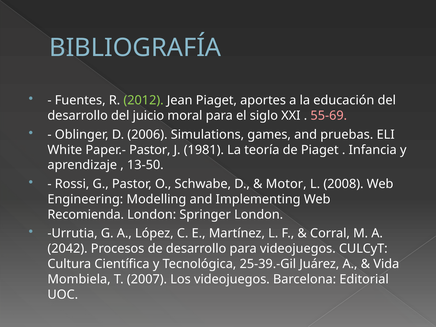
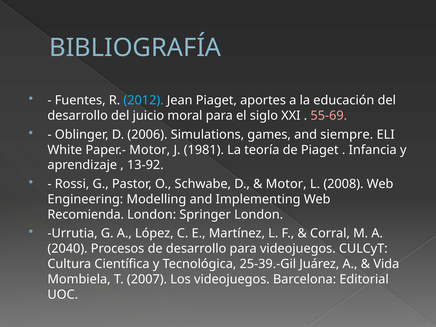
2012 colour: light green -> light blue
pruebas: pruebas -> siempre
Paper.- Pastor: Pastor -> Motor
13-50: 13-50 -> 13-92
2042: 2042 -> 2040
